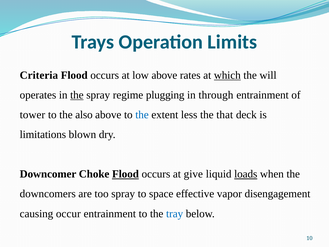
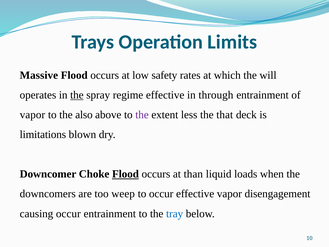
Criteria: Criteria -> Massive
low above: above -> safety
which underline: present -> none
regime plugging: plugging -> effective
tower at (32, 115): tower -> vapor
the at (142, 115) colour: blue -> purple
give: give -> than
loads underline: present -> none
too spray: spray -> weep
to space: space -> occur
